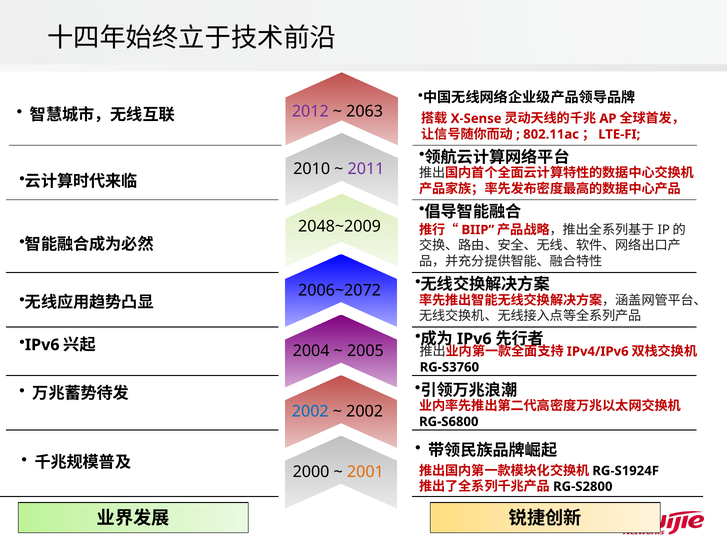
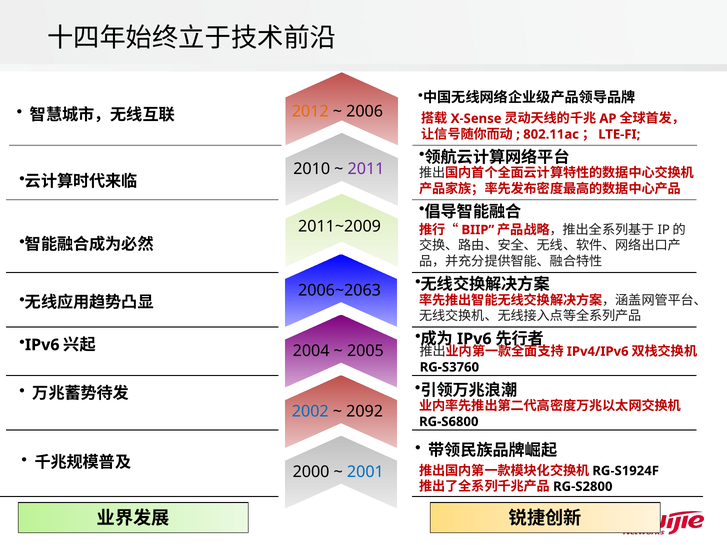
2012 colour: purple -> orange
2063: 2063 -> 2006
2048~2009: 2048~2009 -> 2011~2009
2006~2072: 2006~2072 -> 2006~2063
2002 at (365, 412): 2002 -> 2092
2001 colour: orange -> blue
